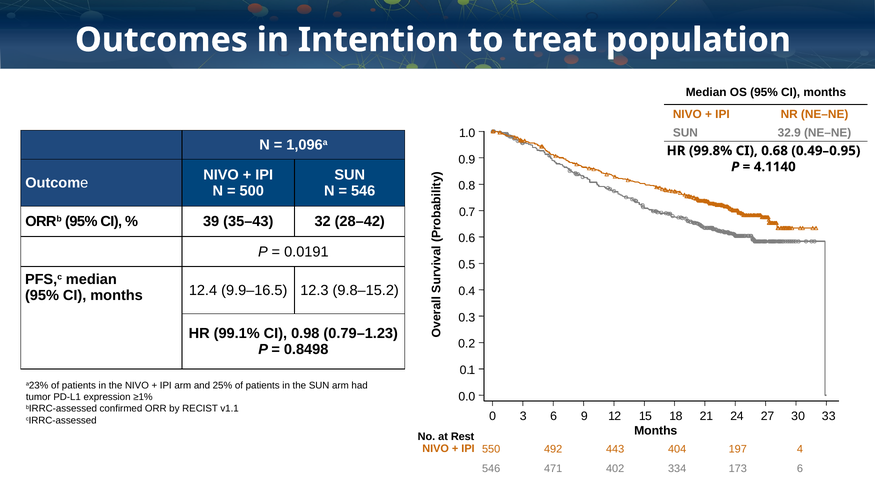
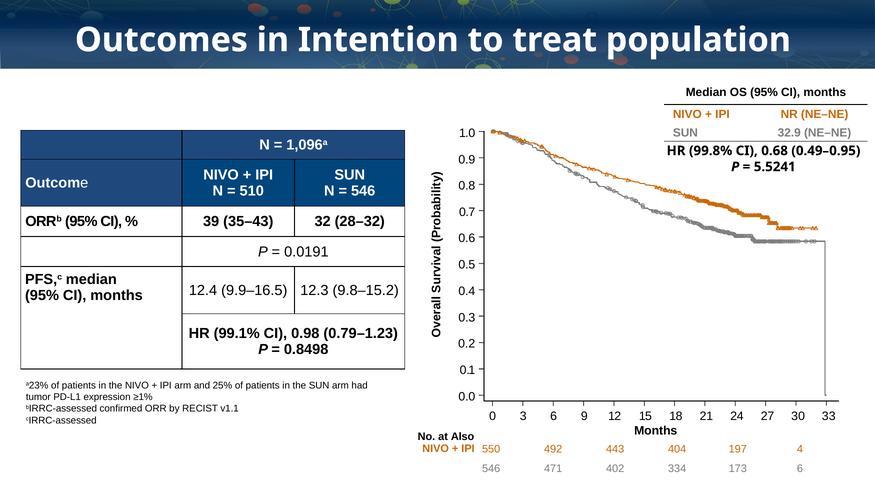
4.1140: 4.1140 -> 5.5241
500: 500 -> 510
28–42: 28–42 -> 28–32
Rest: Rest -> Also
